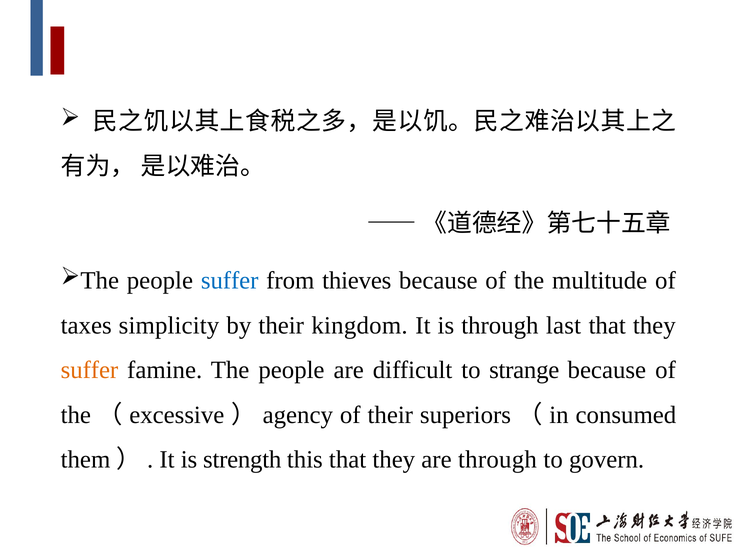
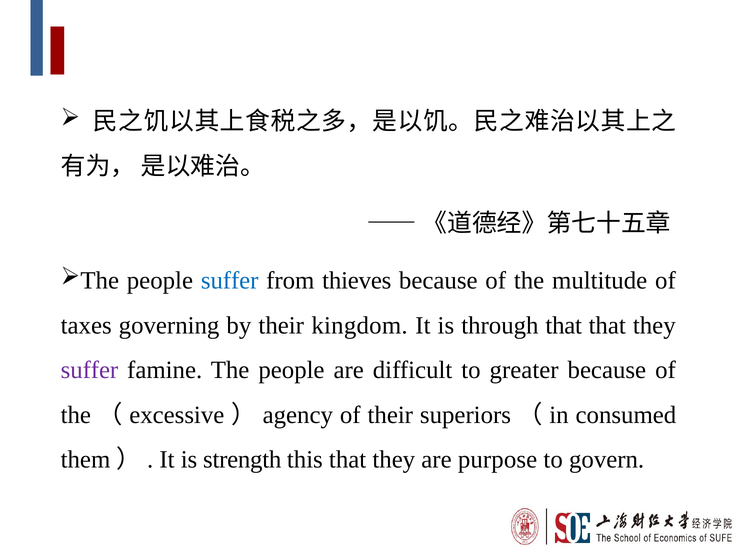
simplicity: simplicity -> governing
through last: last -> that
suffer at (89, 370) colour: orange -> purple
strange: strange -> greater
are through: through -> purpose
